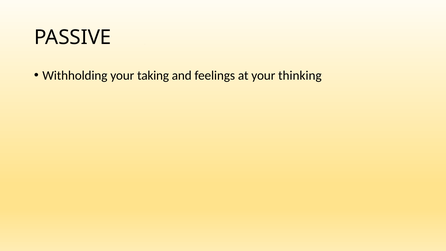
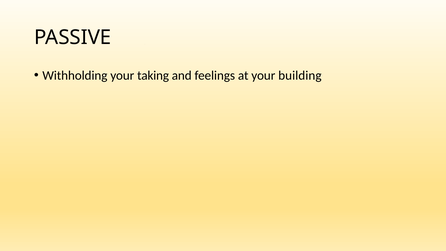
thinking: thinking -> building
